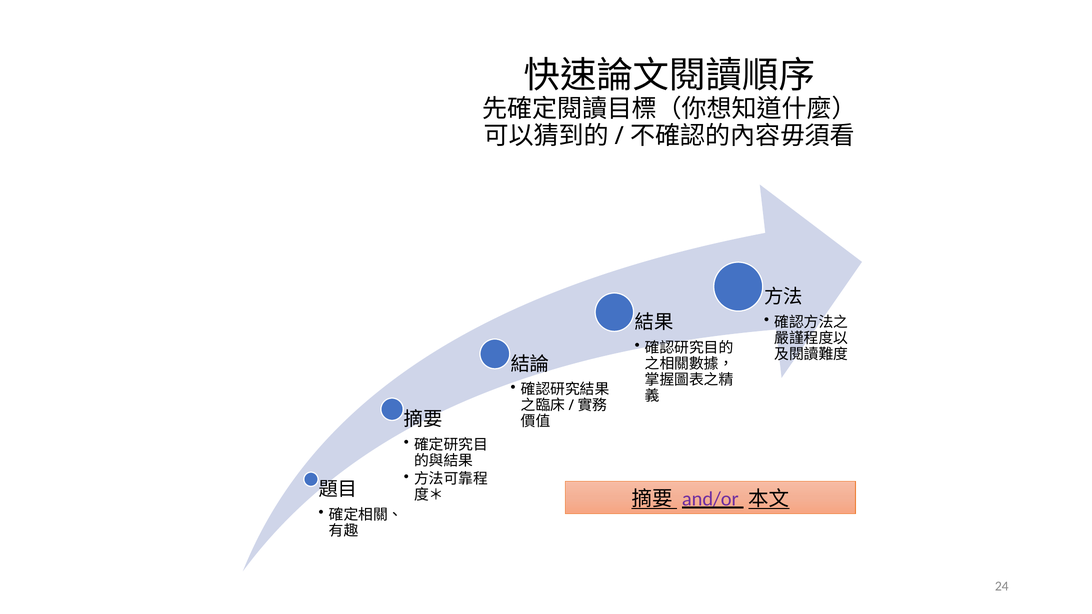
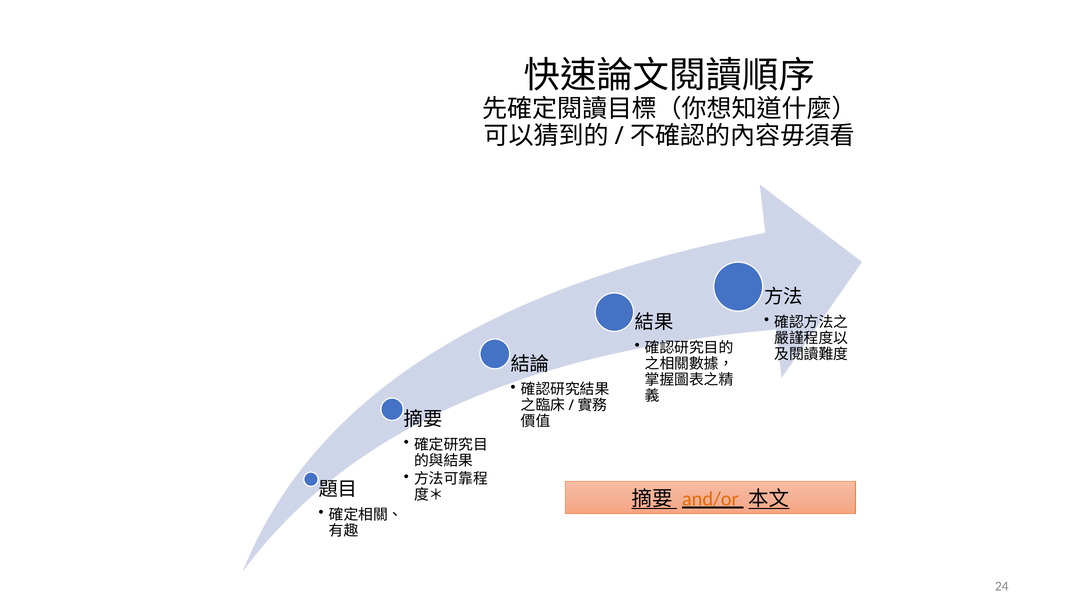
and/or colour: purple -> orange
